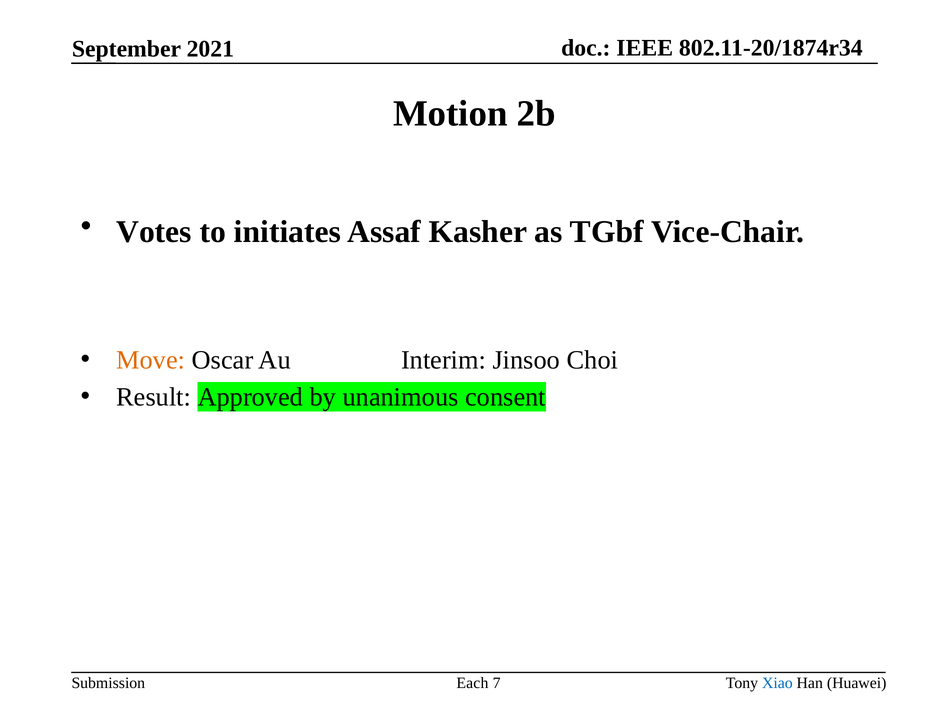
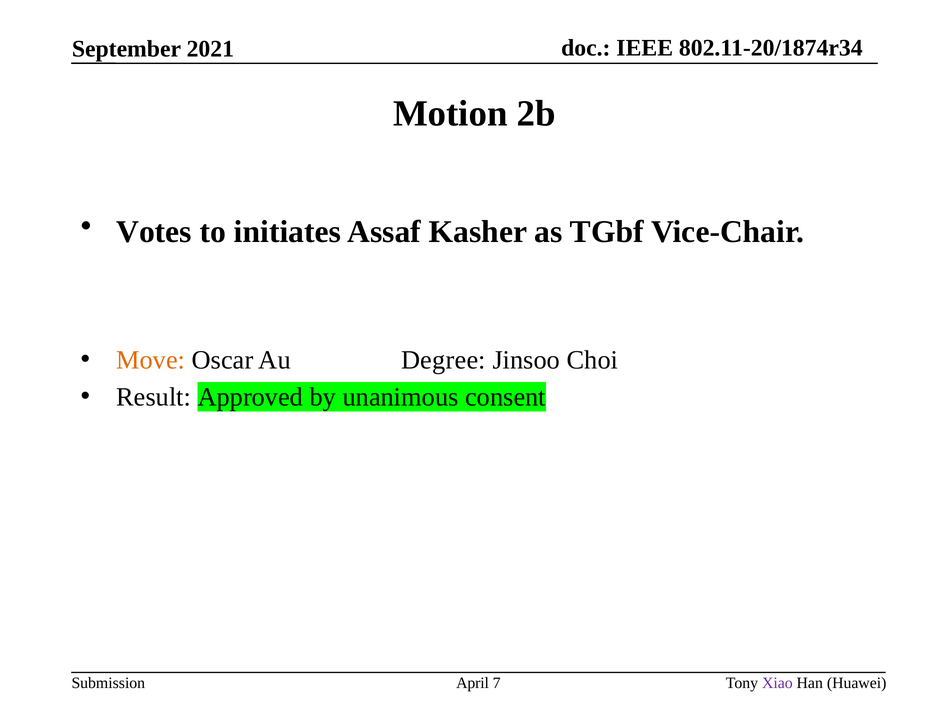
Interim: Interim -> Degree
Each: Each -> April
Xiao colour: blue -> purple
